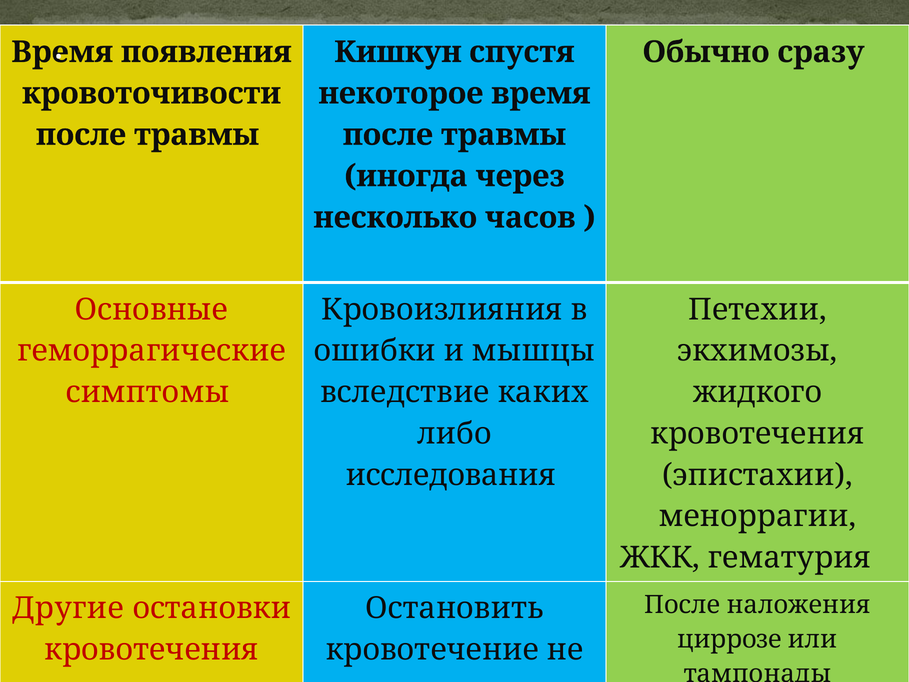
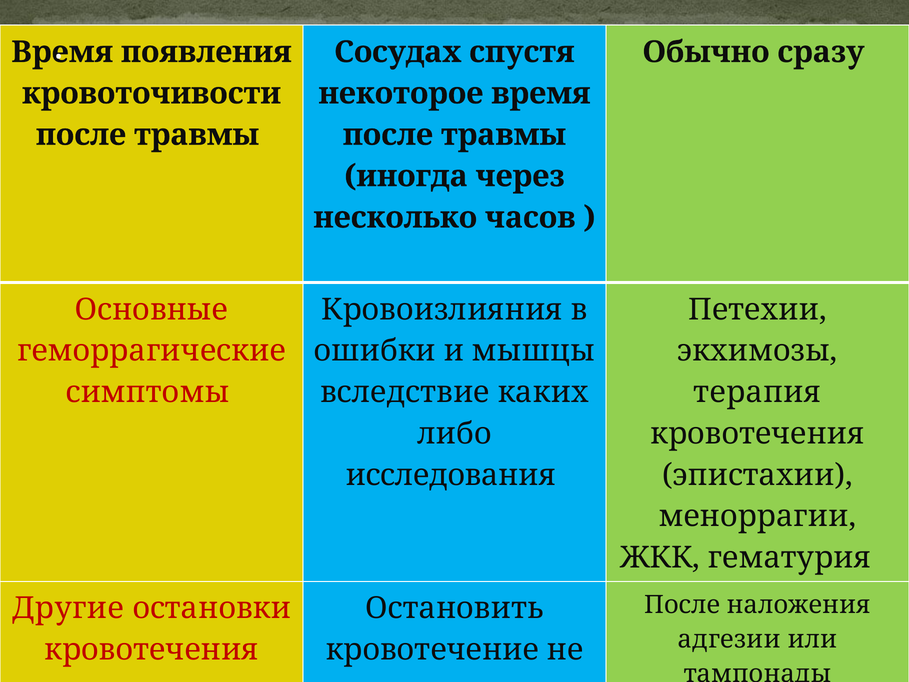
Кишкун: Кишкун -> Сосудах
жидкого: жидкого -> терапия
циррозе: циррозе -> адгезии
